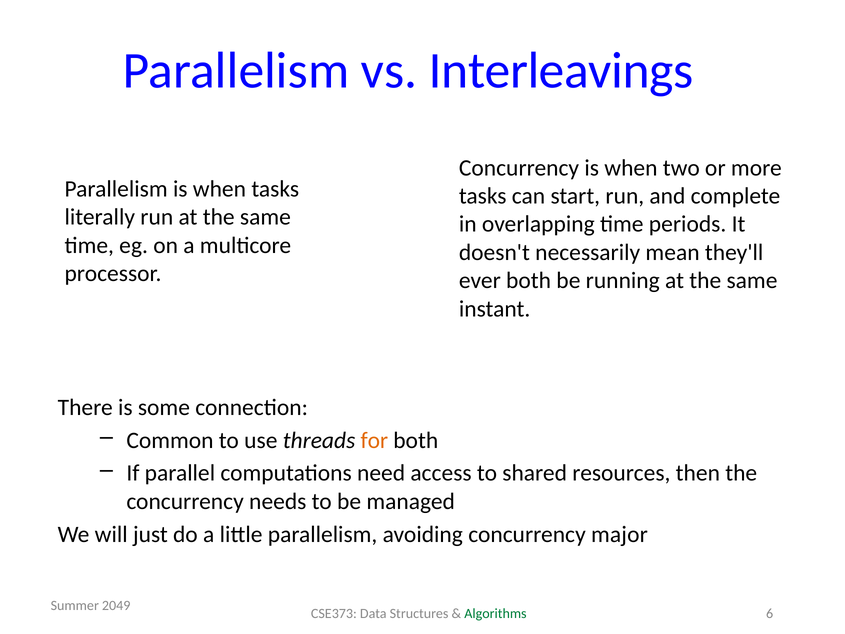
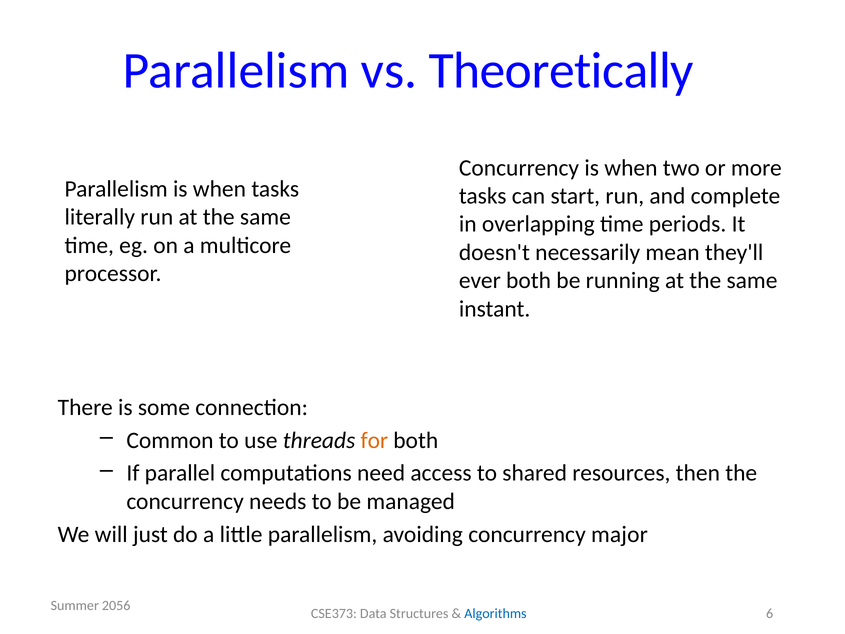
Interleavings: Interleavings -> Theoretically
2049: 2049 -> 2056
Algorithms colour: green -> blue
